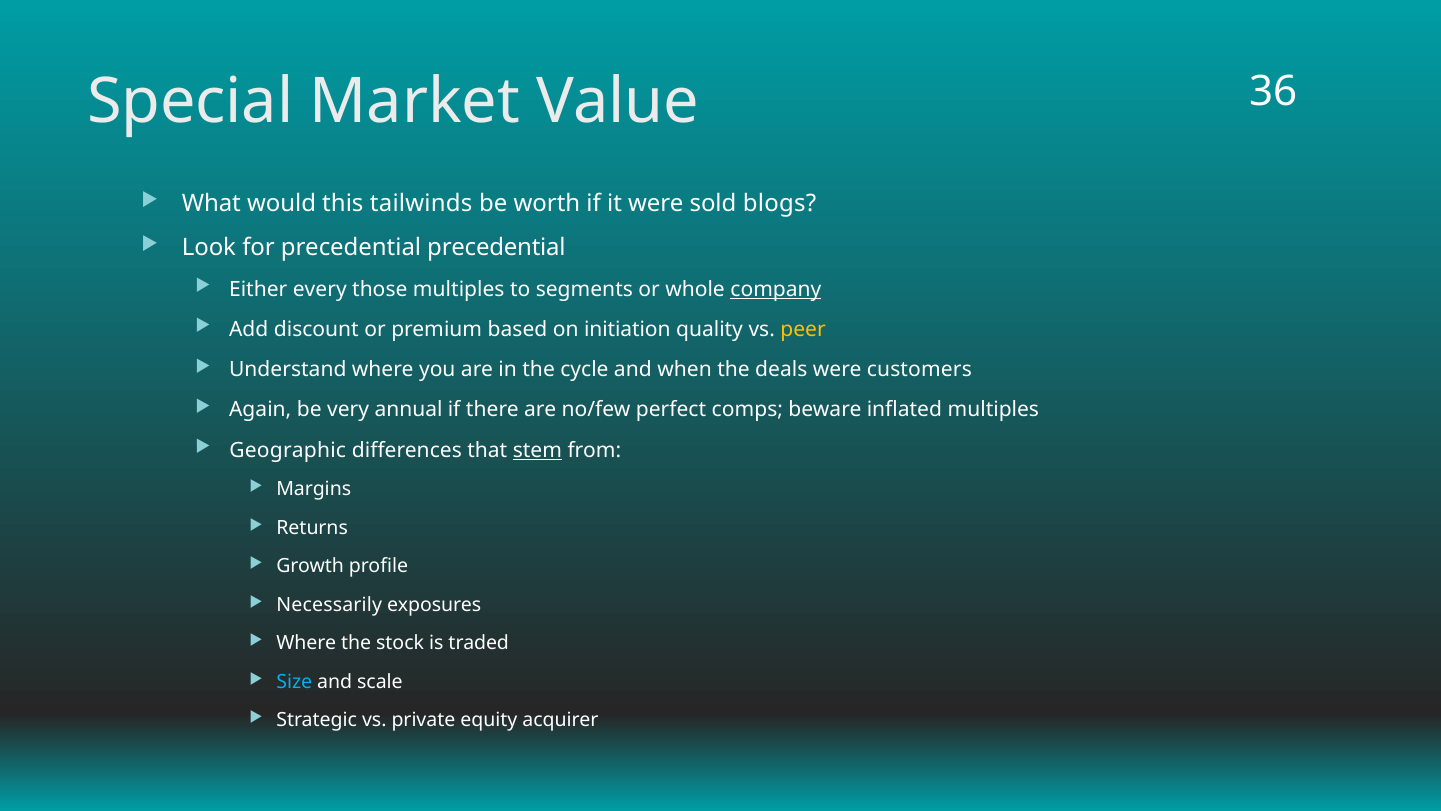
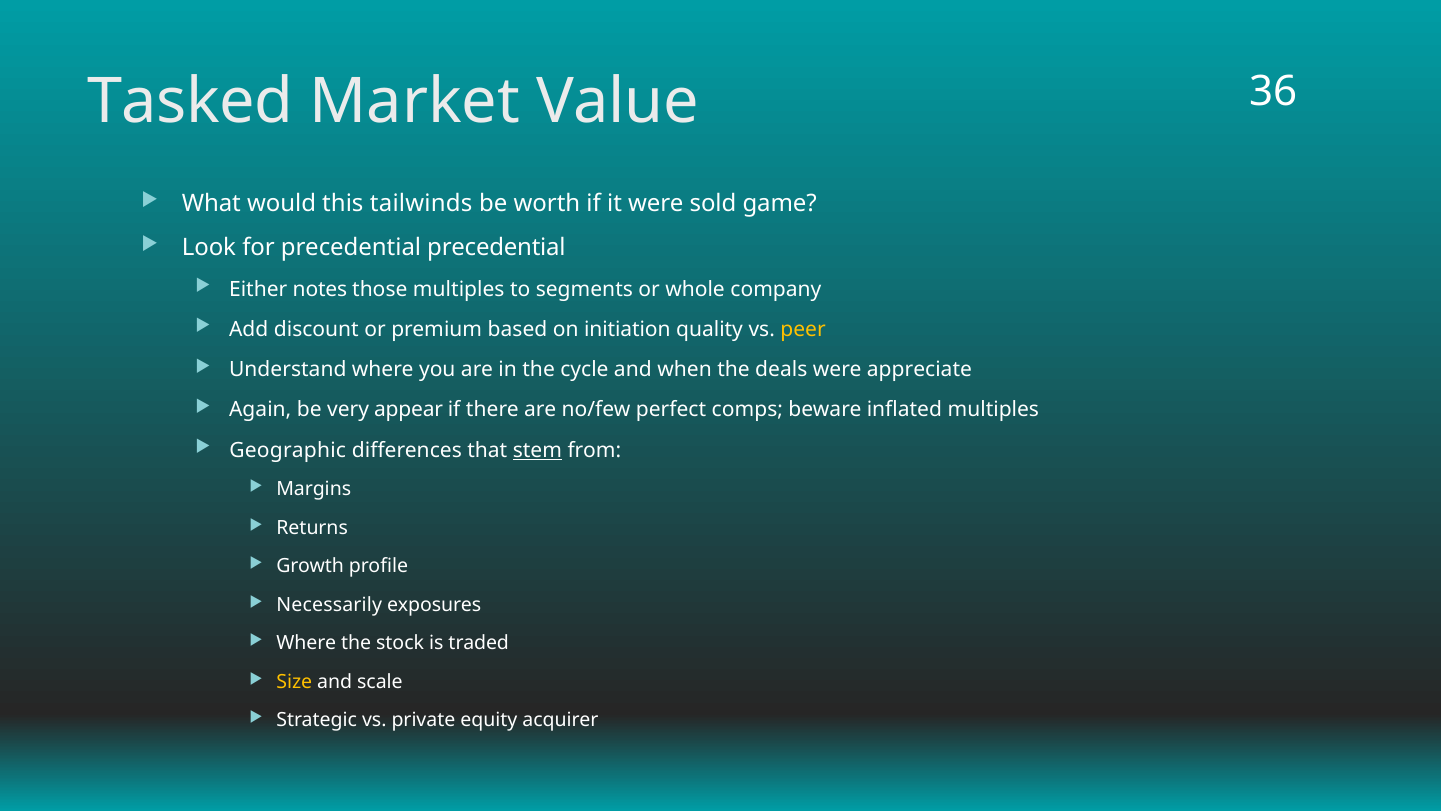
Special: Special -> Tasked
blogs: blogs -> game
every: every -> notes
company underline: present -> none
customers: customers -> appreciate
annual: annual -> appear
Size colour: light blue -> yellow
